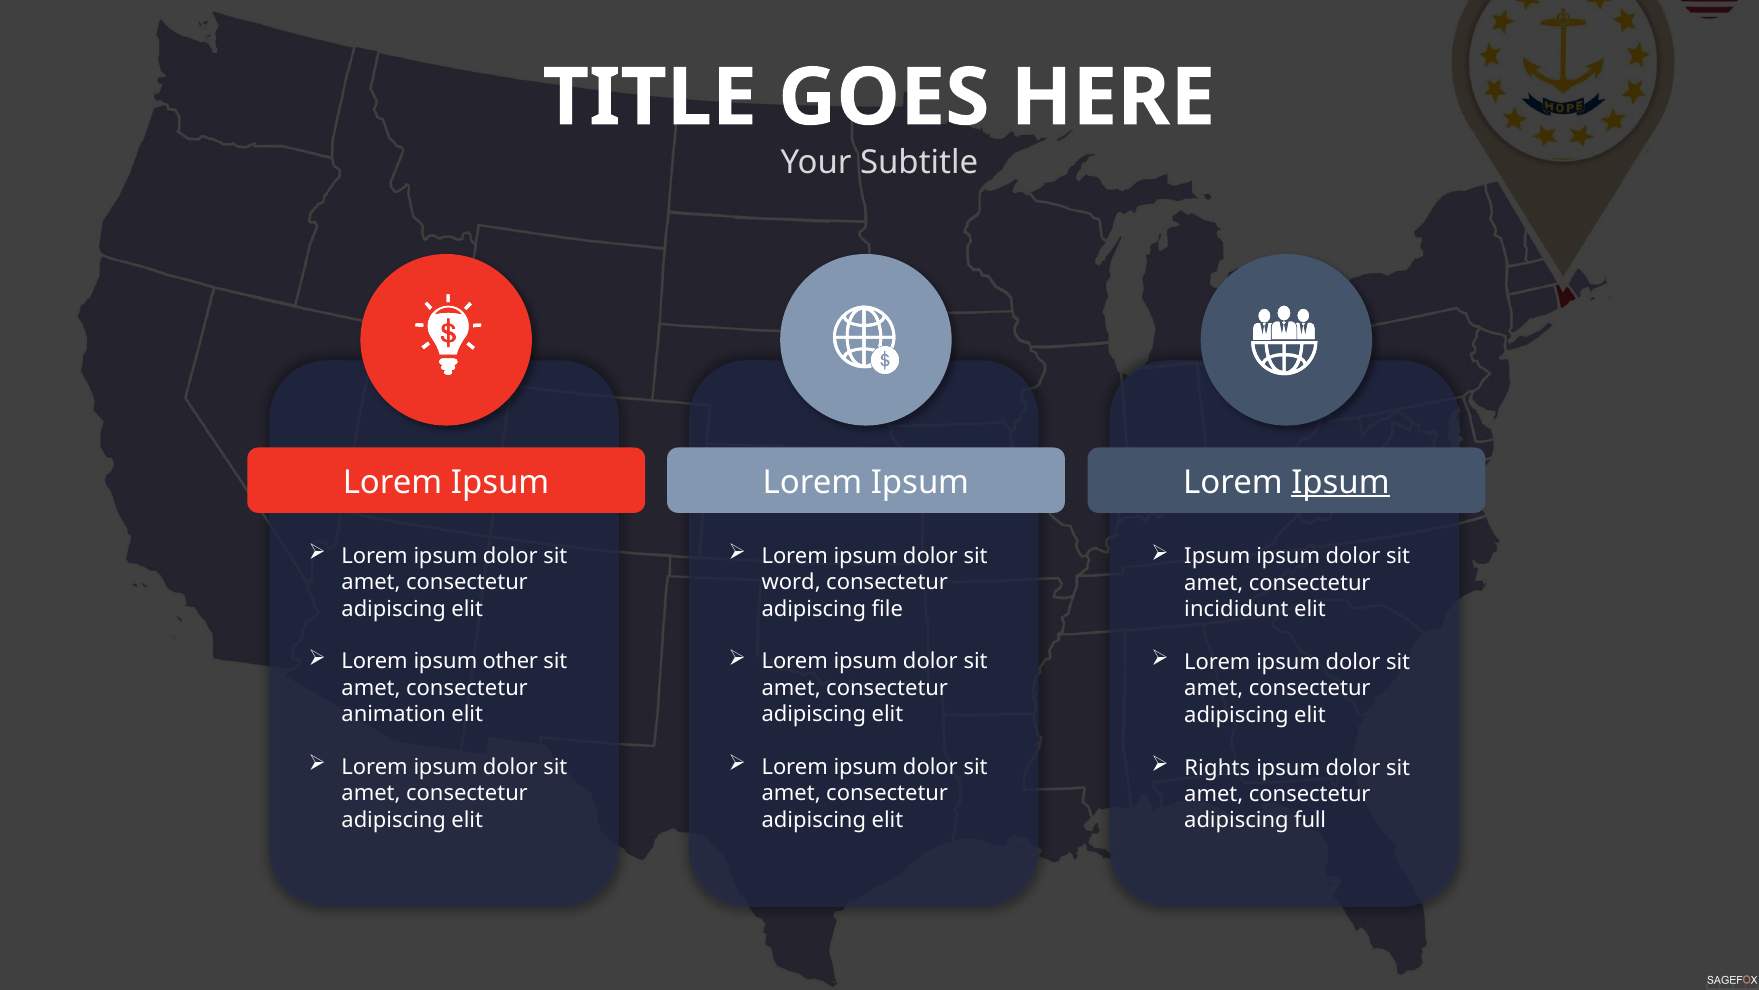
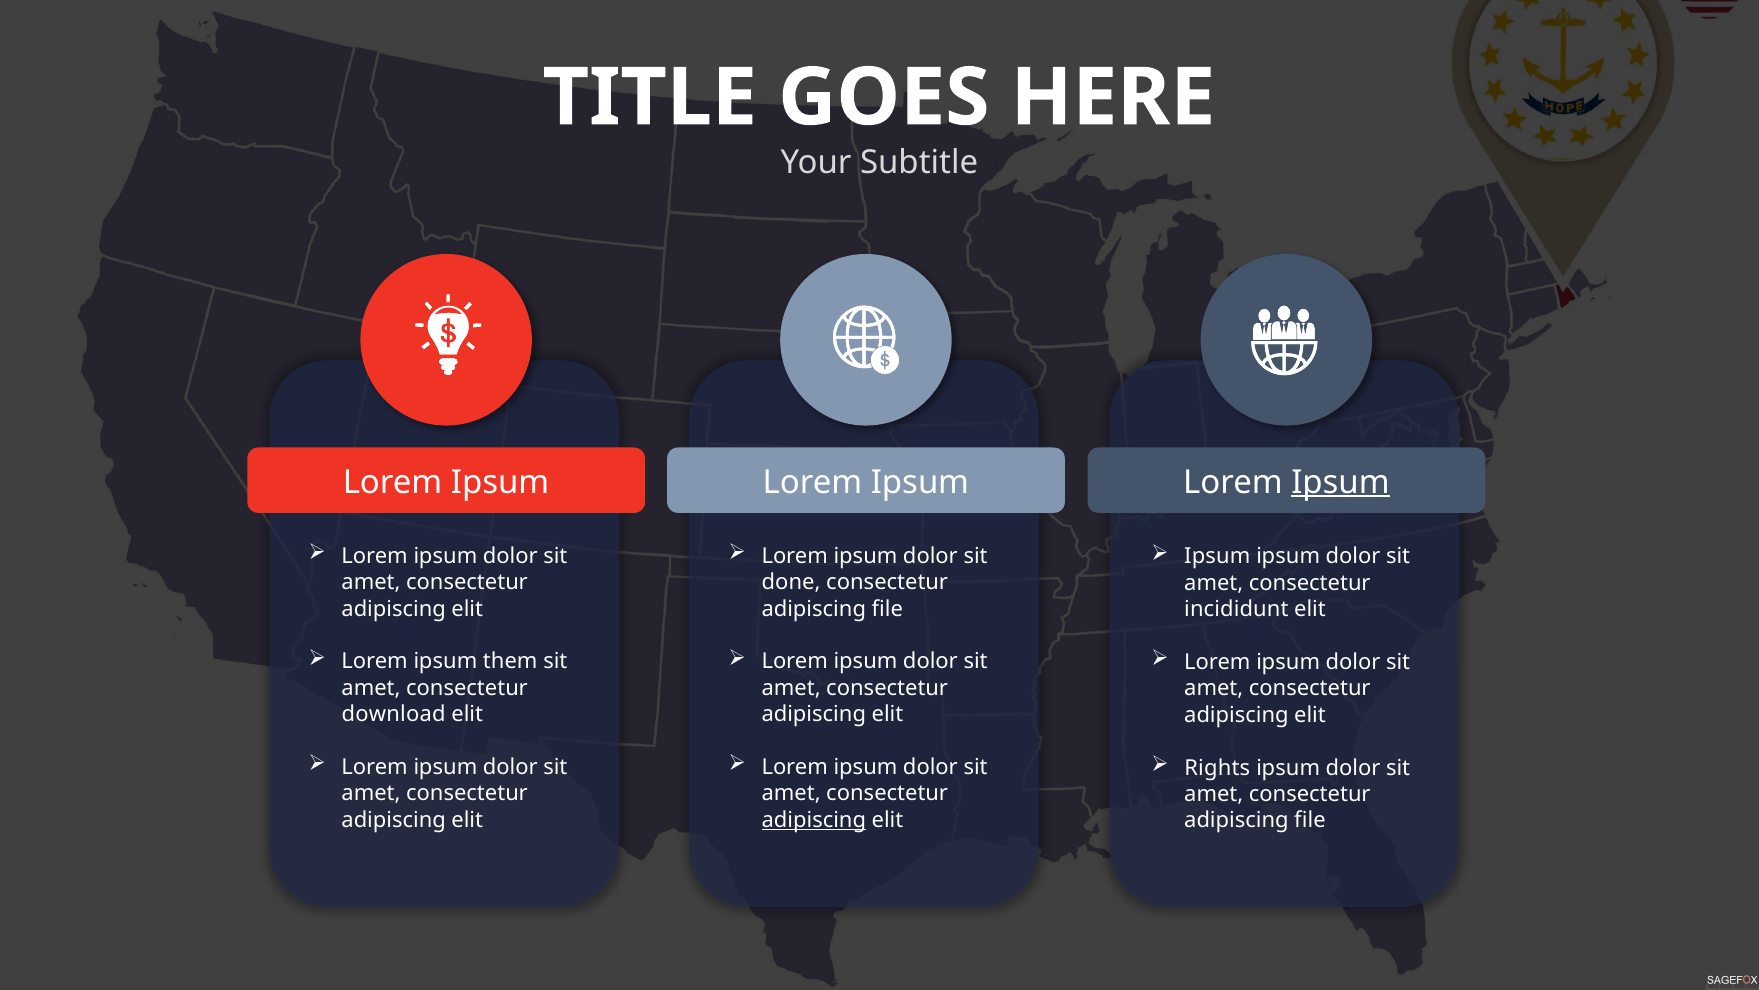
word: word -> done
other: other -> them
animation: animation -> download
adipiscing at (814, 820) underline: none -> present
full at (1310, 820): full -> file
